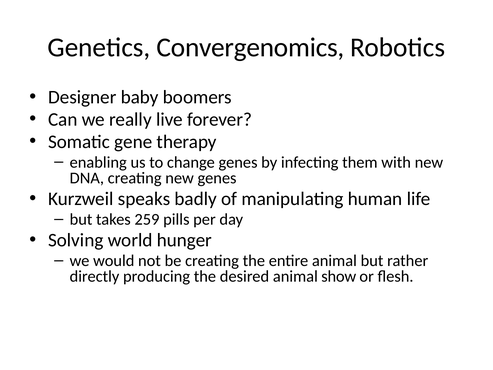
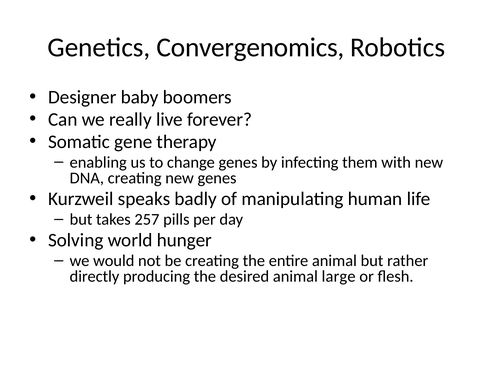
259: 259 -> 257
show: show -> large
